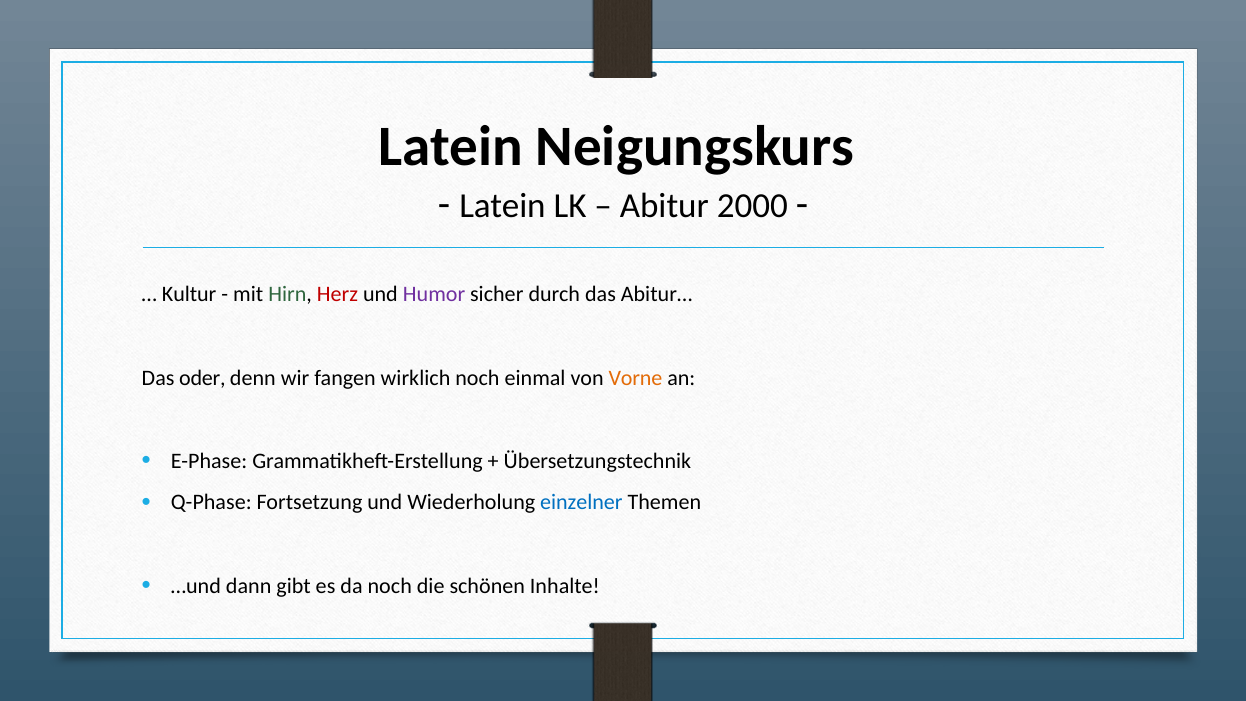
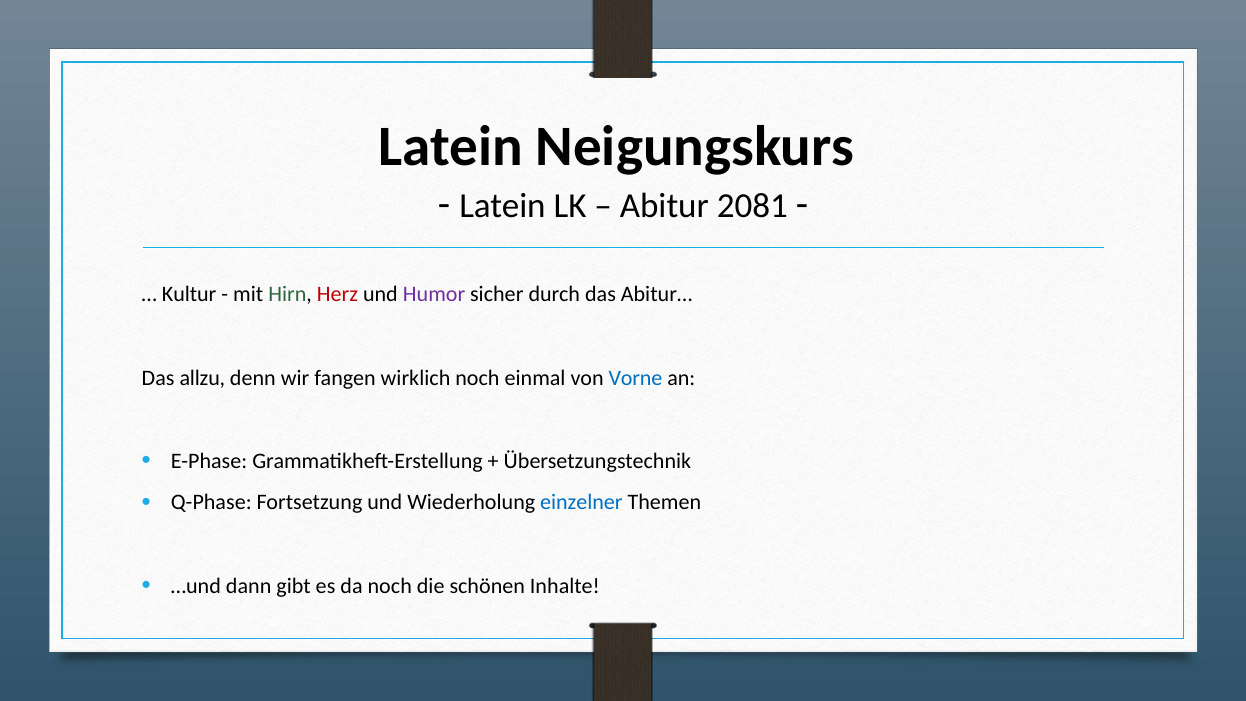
2000: 2000 -> 2081
oder: oder -> allzu
Vorne colour: orange -> blue
